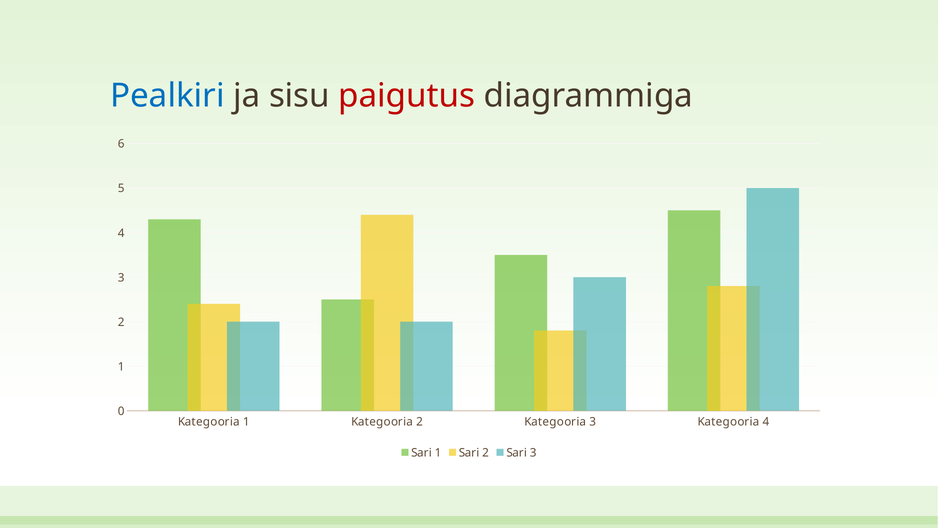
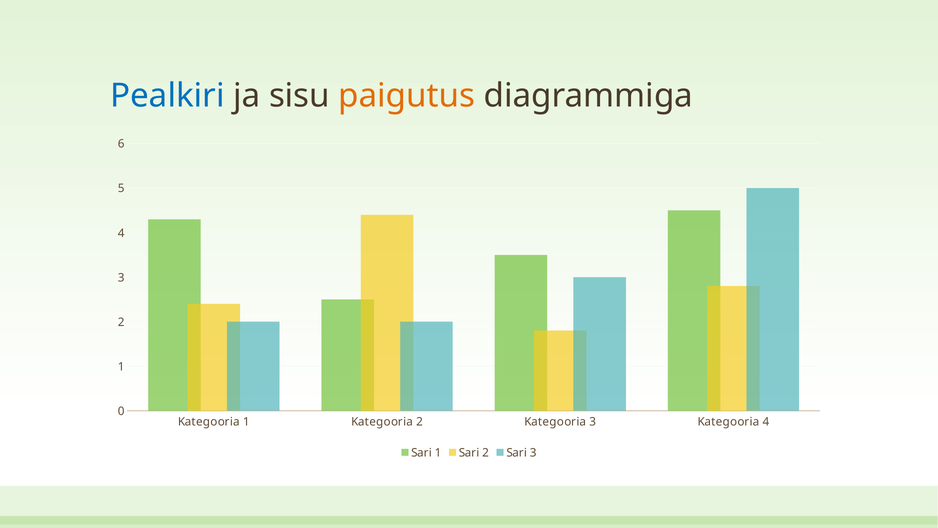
paigutus colour: red -> orange
